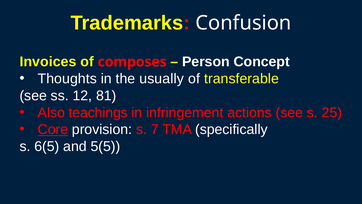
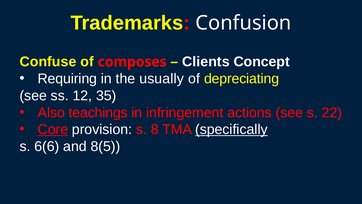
Invoices: Invoices -> Confuse
Person: Person -> Clients
Thoughts: Thoughts -> Requiring
transferable: transferable -> depreciating
81: 81 -> 35
25: 25 -> 22
7: 7 -> 8
specifically underline: none -> present
6(5: 6(5 -> 6(6
5(5: 5(5 -> 8(5
